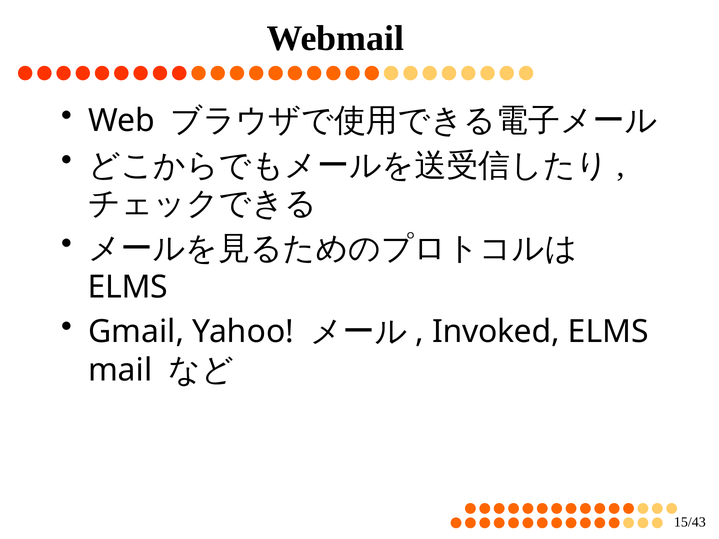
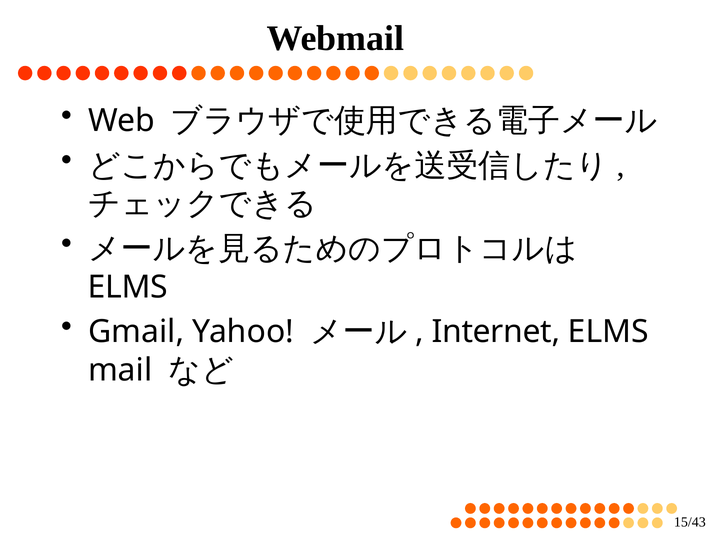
Invoked: Invoked -> Internet
